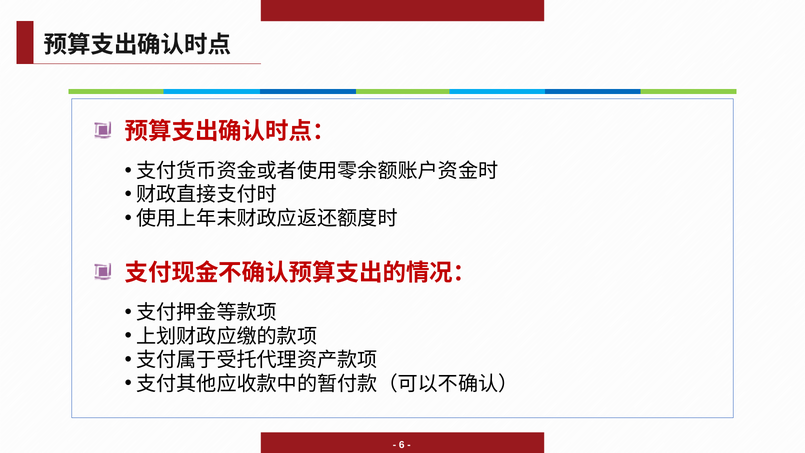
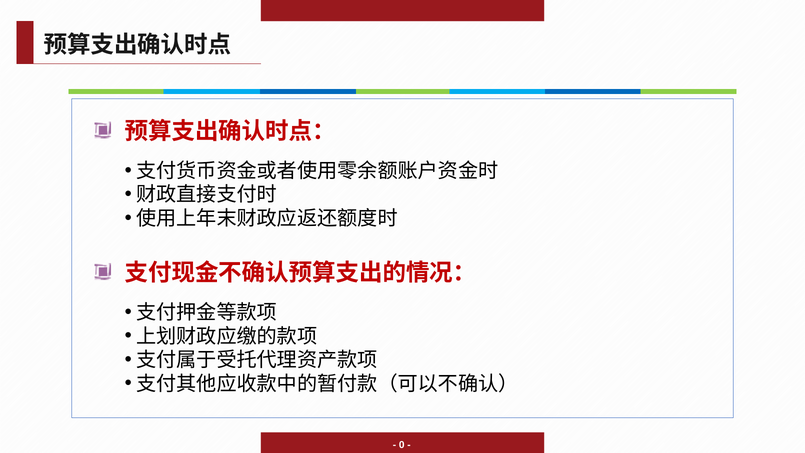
6: 6 -> 0
